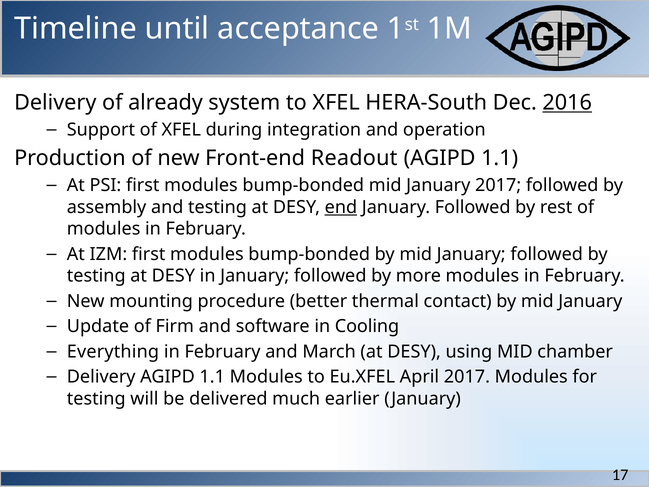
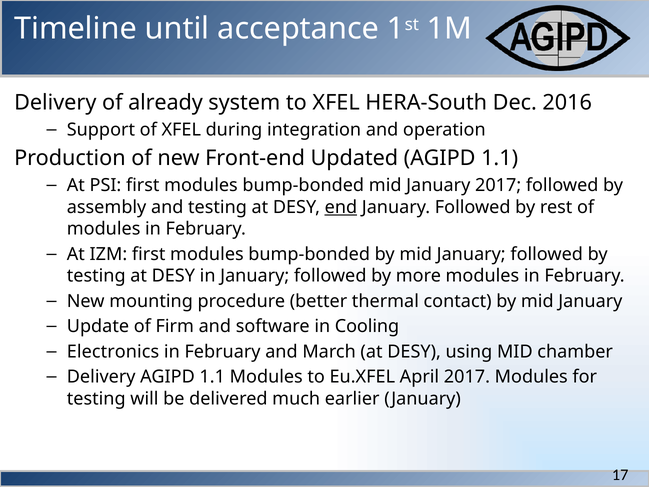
2016 underline: present -> none
Readout: Readout -> Updated
Everything: Everything -> Electronics
